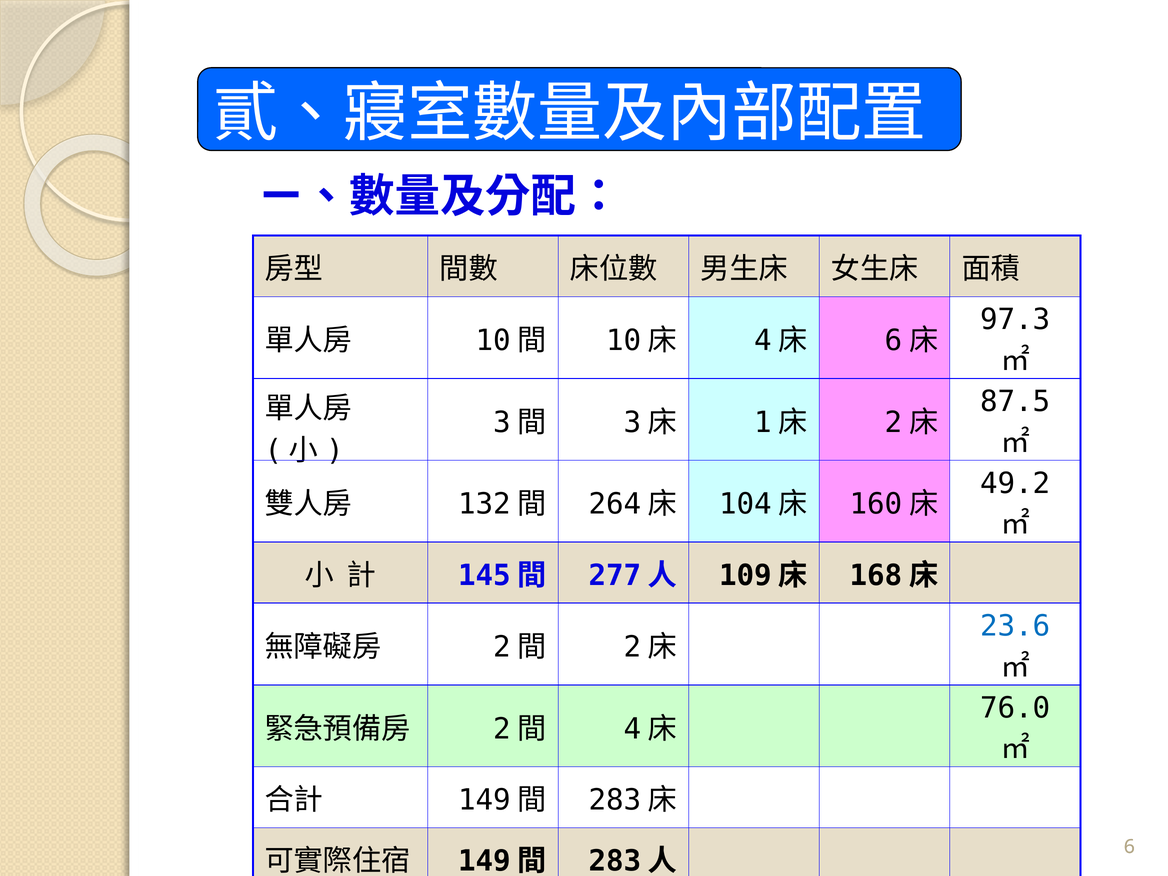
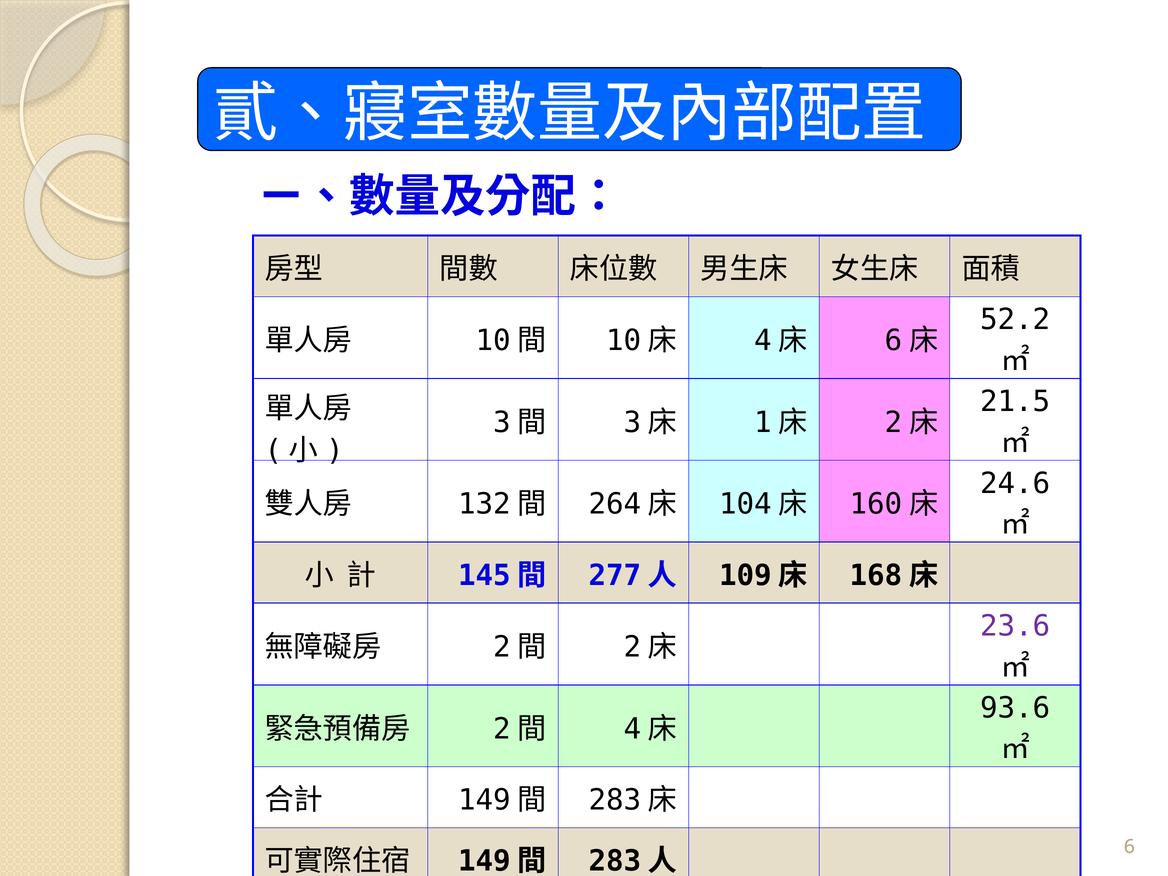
97.3: 97.3 -> 52.2
87.5: 87.5 -> 21.5
49.2: 49.2 -> 24.6
23.6 colour: blue -> purple
76.0: 76.0 -> 93.6
